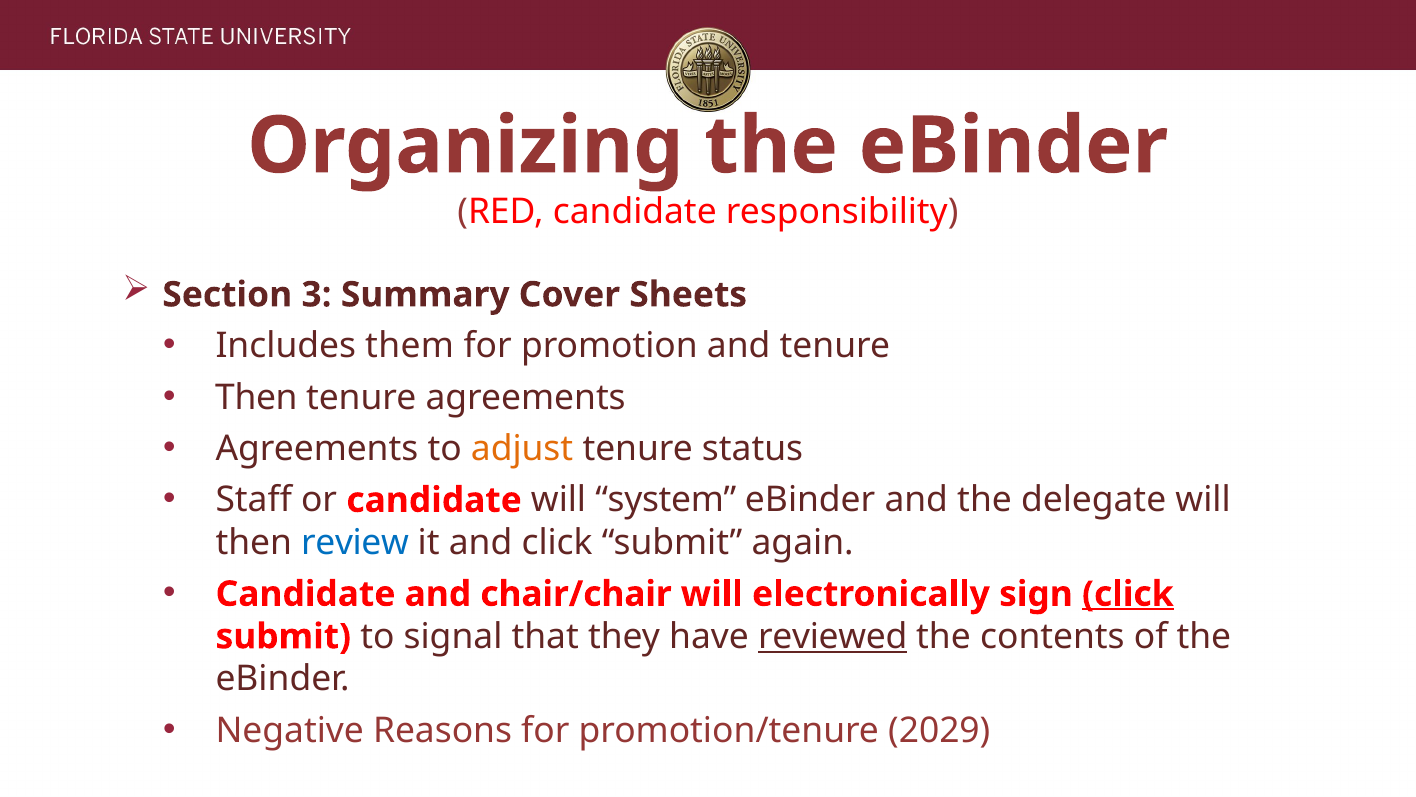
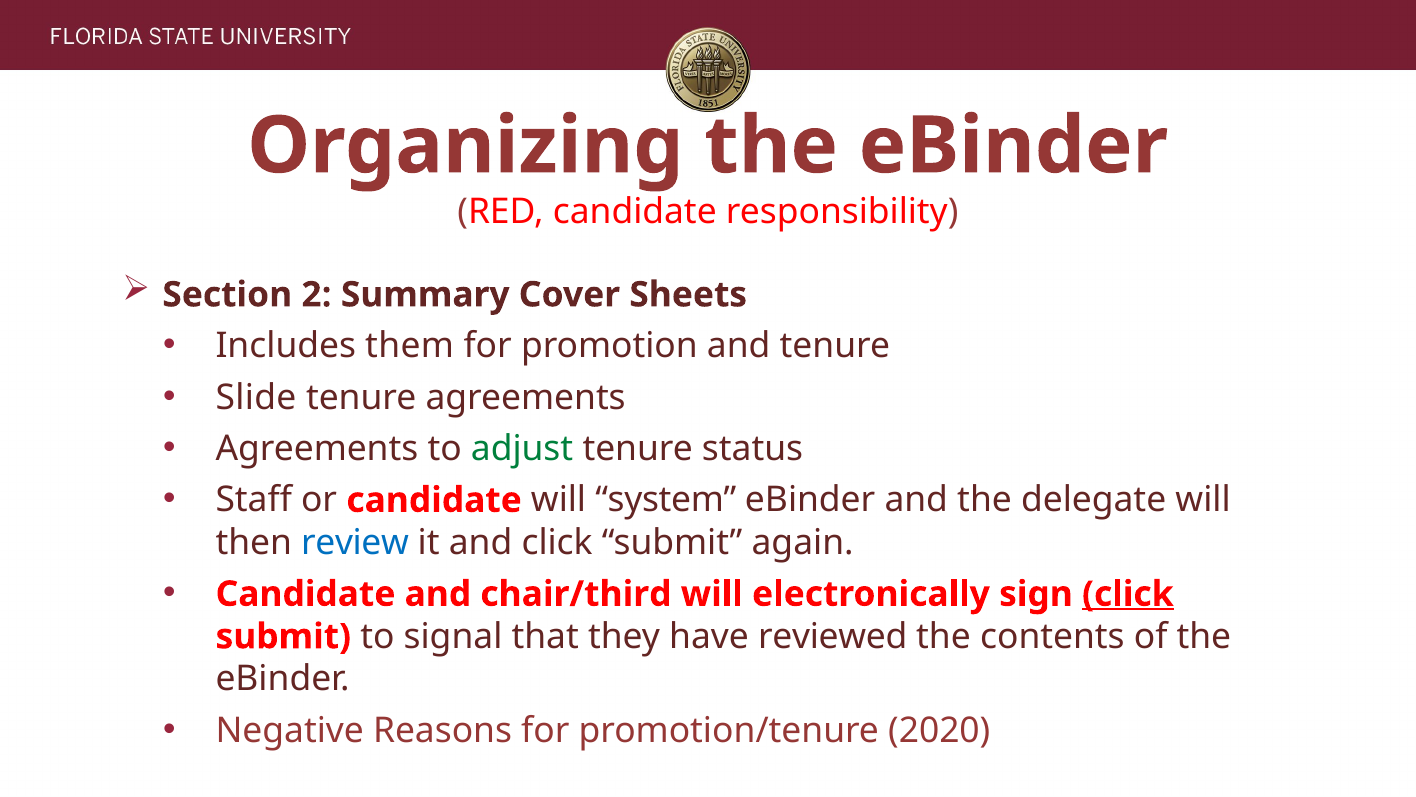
3: 3 -> 2
Then at (256, 397): Then -> Slide
adjust colour: orange -> green
chair/chair: chair/chair -> chair/third
reviewed underline: present -> none
2029: 2029 -> 2020
